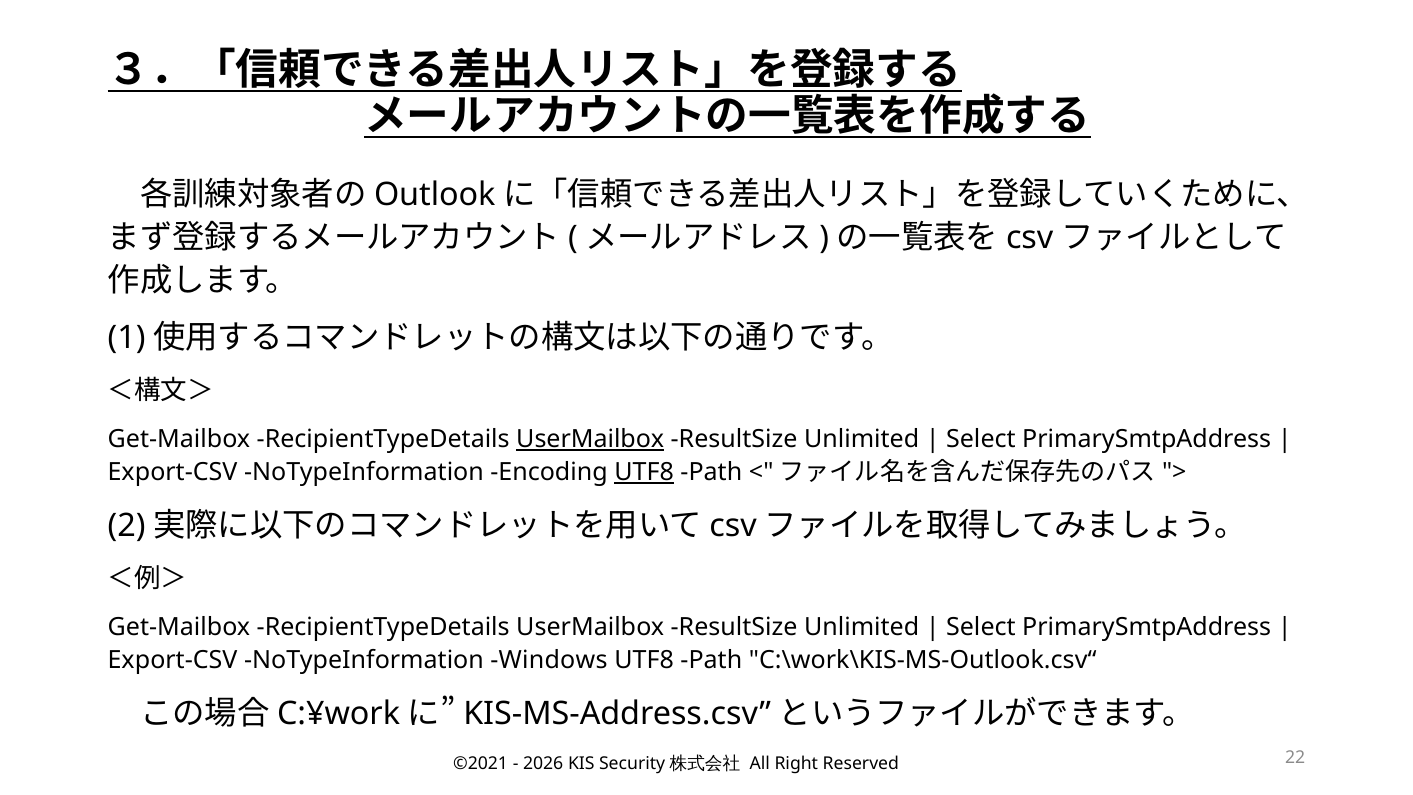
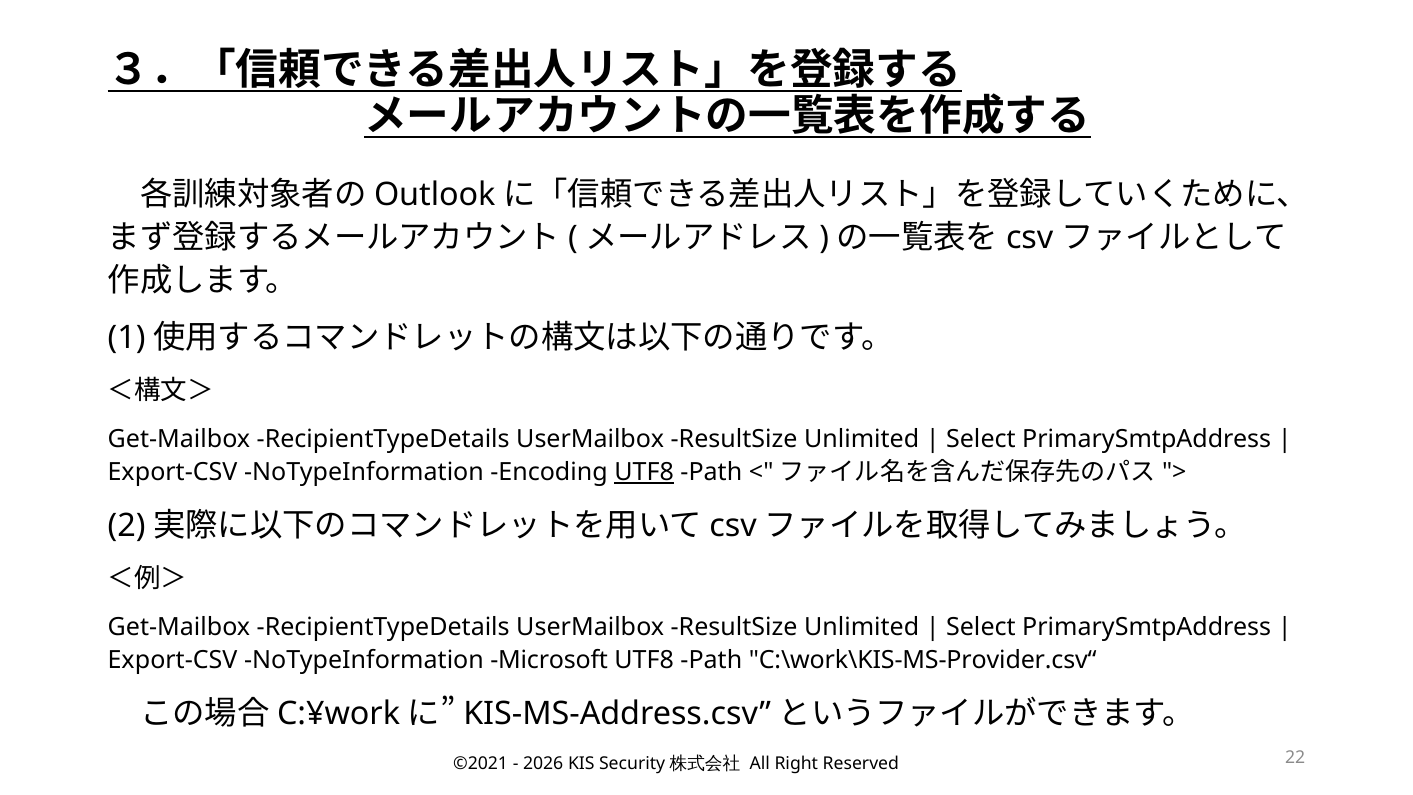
UserMailbox at (590, 439) underline: present -> none
Windows: Windows -> Microsoft
C:\work\KIS-MS-Outlook.csv“: C:\work\KIS-MS-Outlook.csv“ -> C:\work\KIS-MS-Provider.csv“
